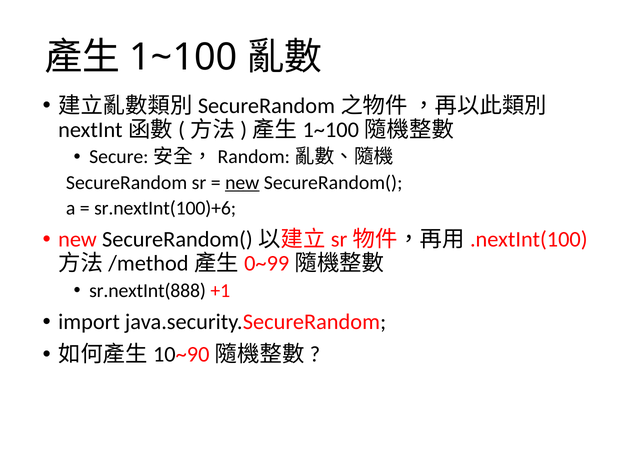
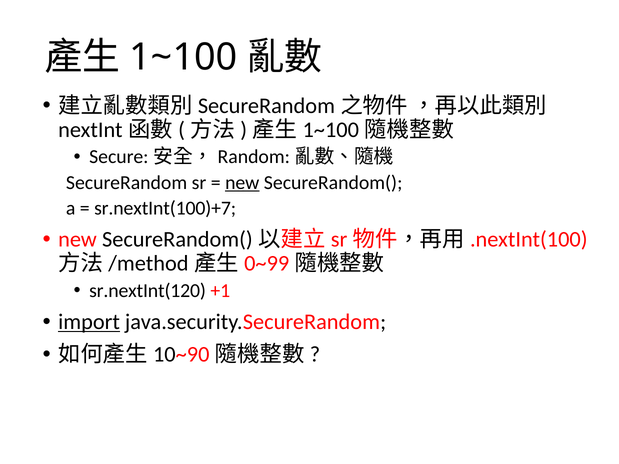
sr.nextInt(100)+6: sr.nextInt(100)+6 -> sr.nextInt(100)+7
sr.nextInt(888: sr.nextInt(888 -> sr.nextInt(120
import underline: none -> present
